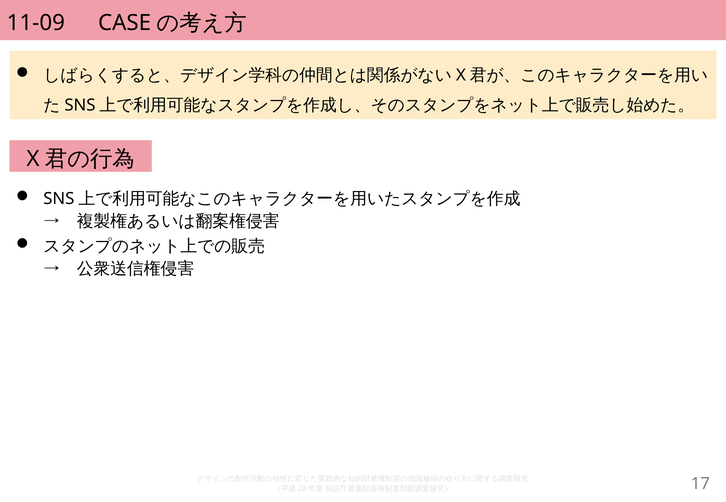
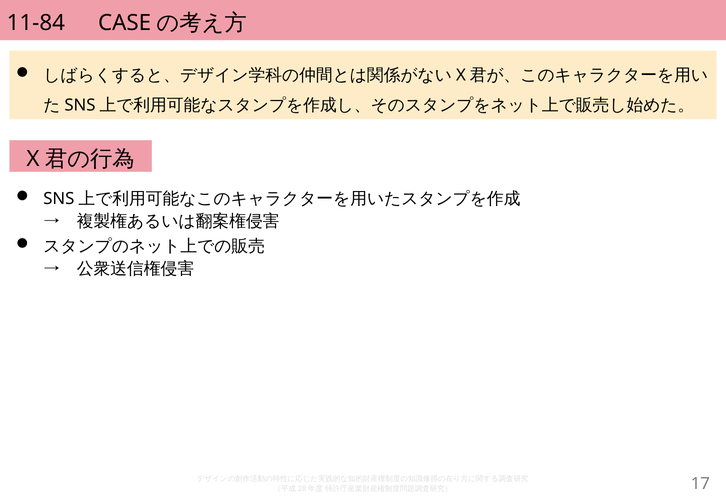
11-09: 11-09 -> 11-84
